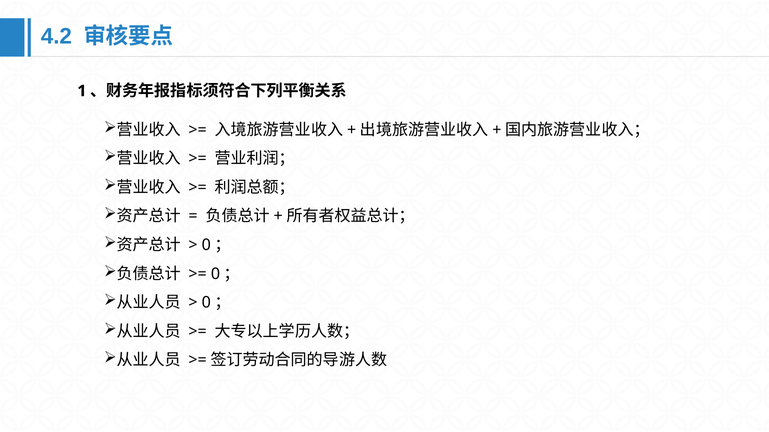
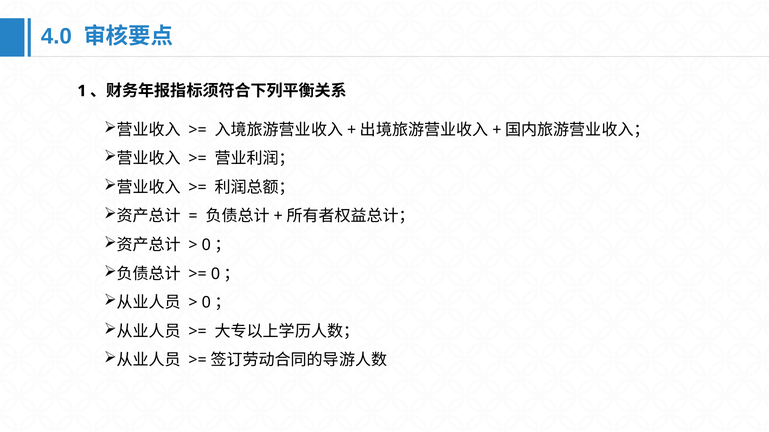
4.2: 4.2 -> 4.0
